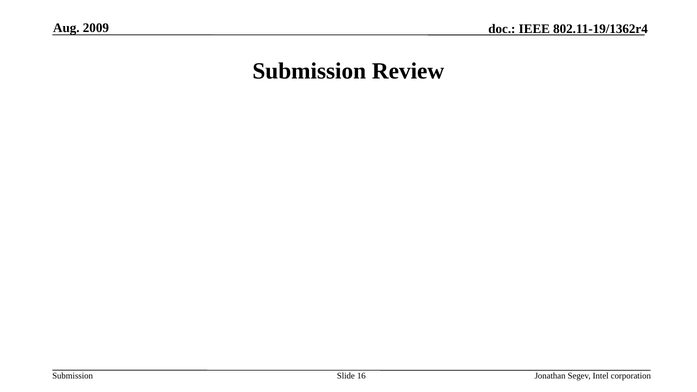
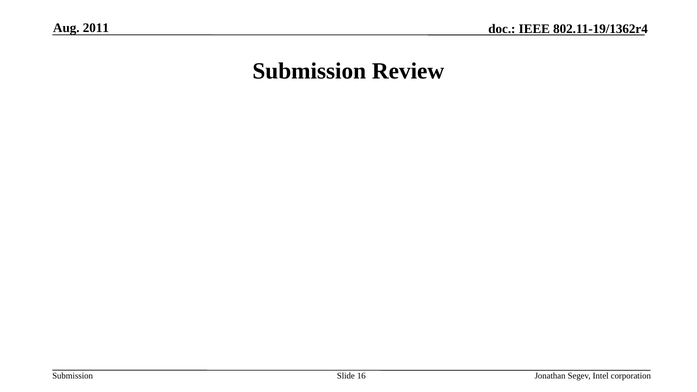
2009: 2009 -> 2011
